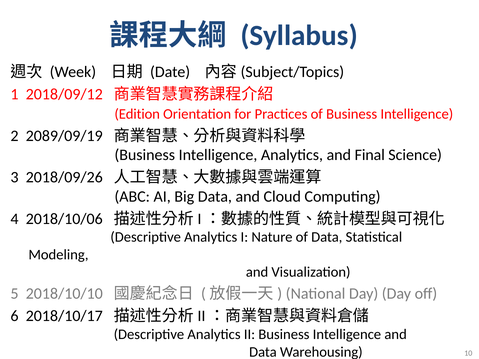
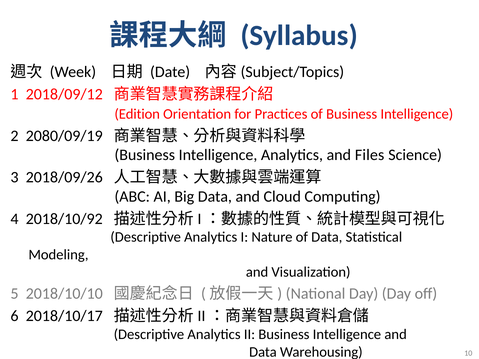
2089/09/19: 2089/09/19 -> 2080/09/19
Final: Final -> Files
2018/10/06: 2018/10/06 -> 2018/10/92
